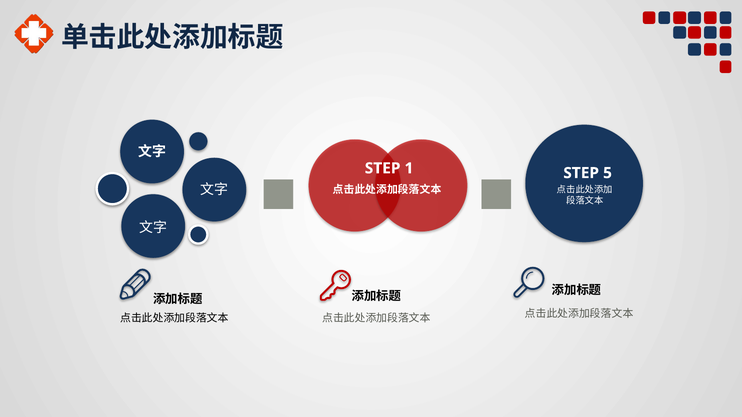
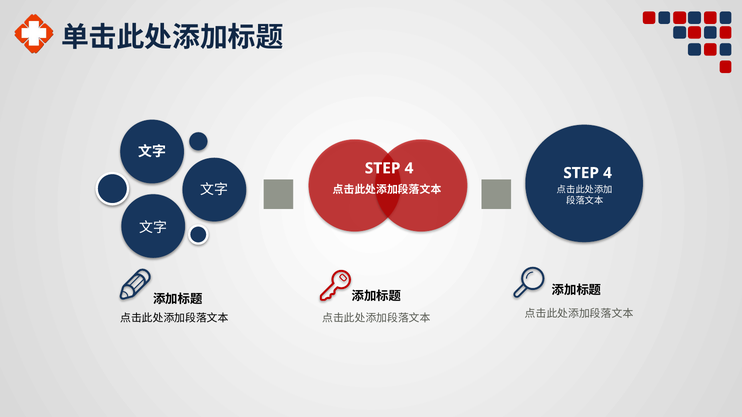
1 at (409, 168): 1 -> 4
5 at (608, 173): 5 -> 4
